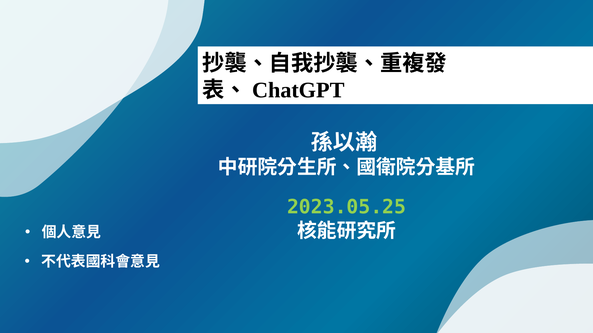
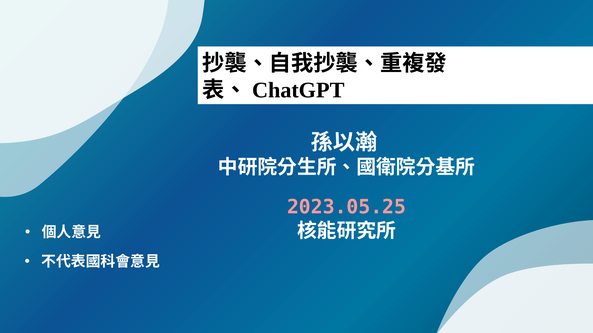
2023.05.25 colour: light green -> pink
